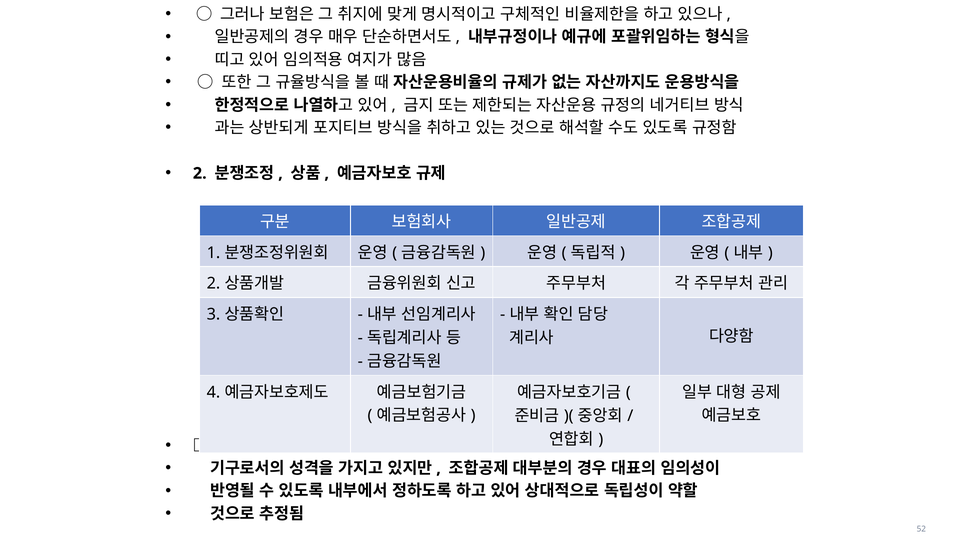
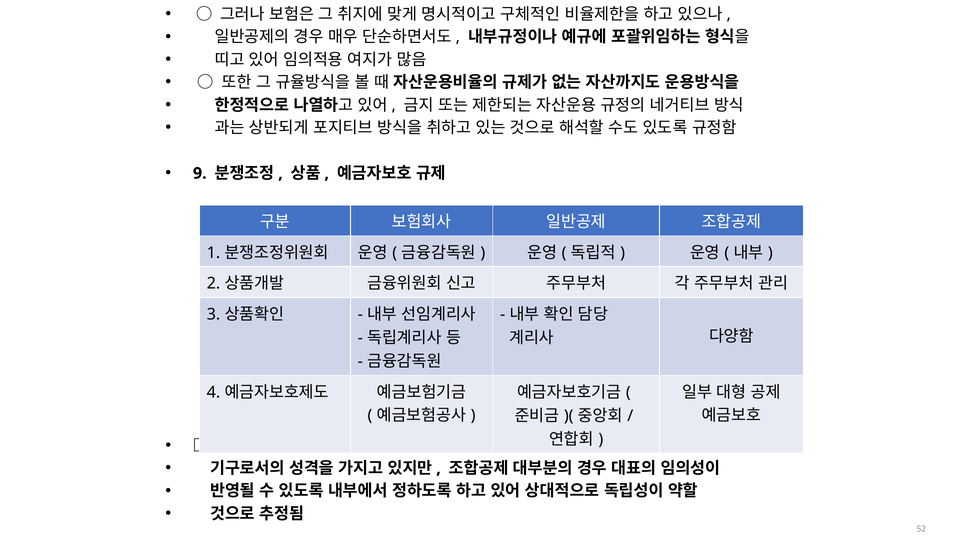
2 at (200, 173): 2 -> 9
